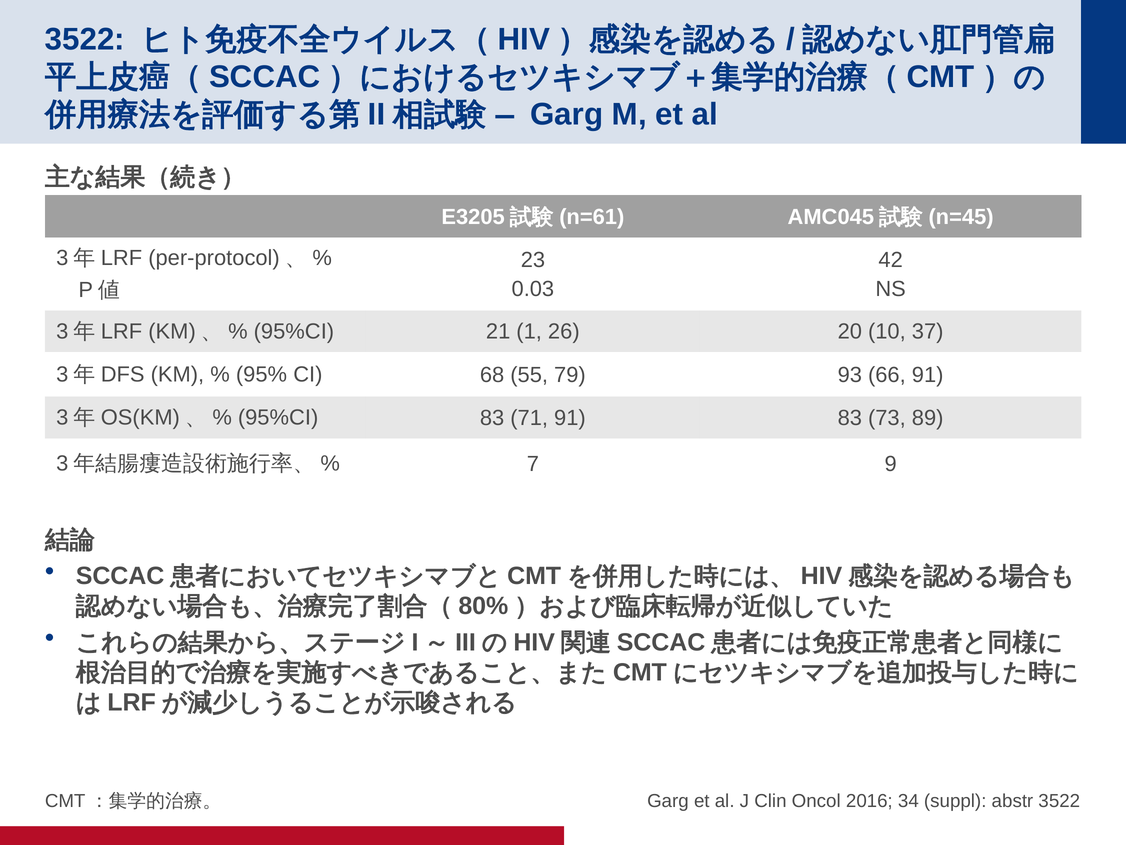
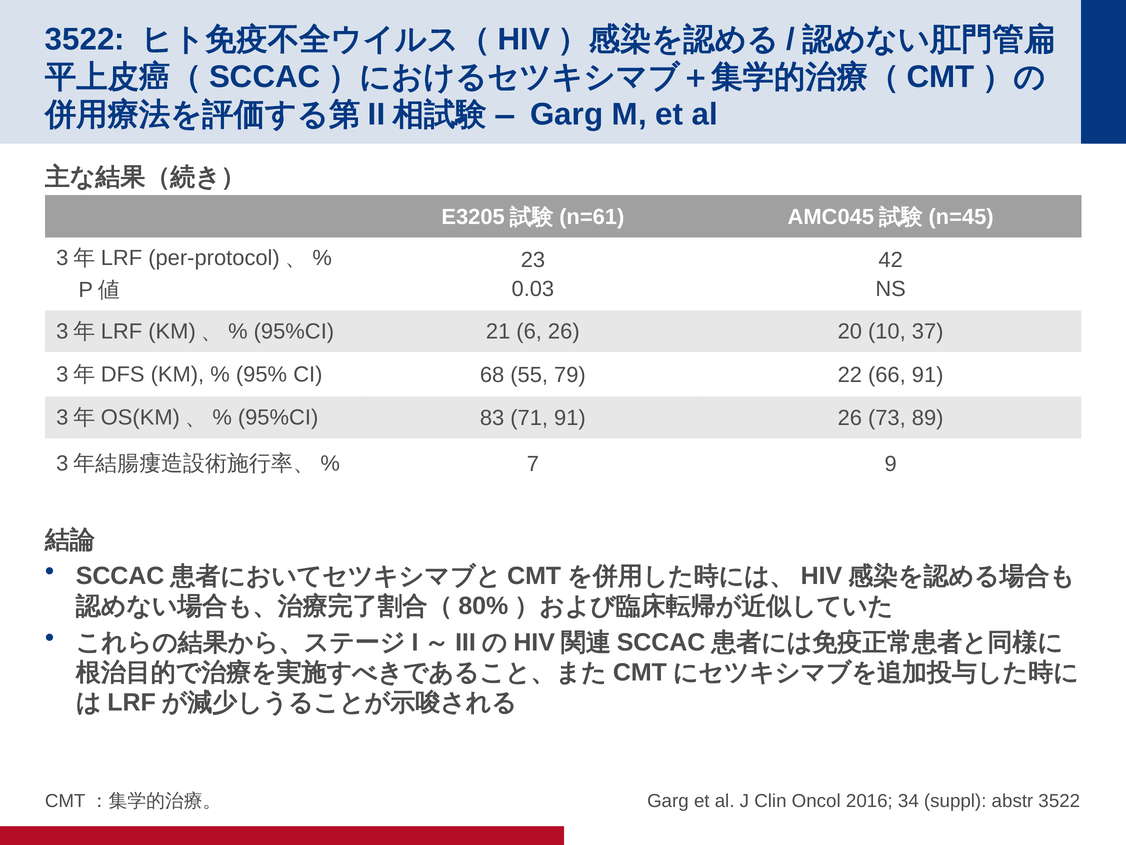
1: 1 -> 6
93: 93 -> 22
91 83: 83 -> 26
